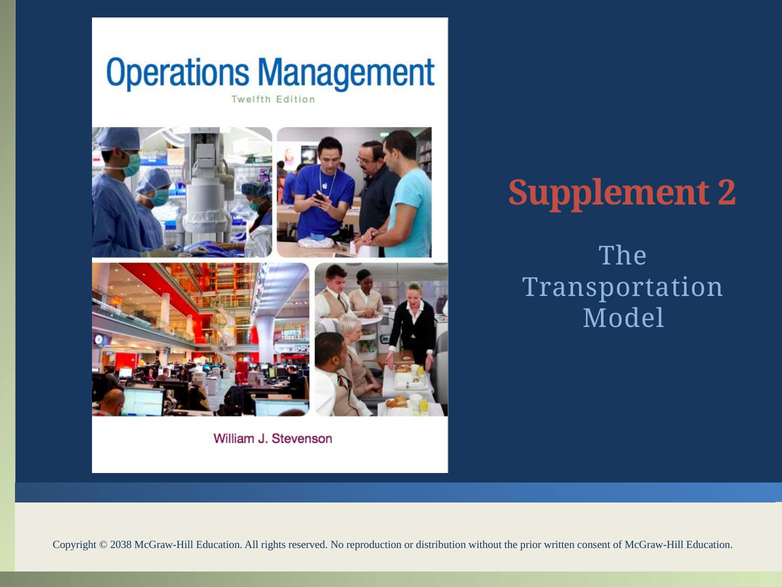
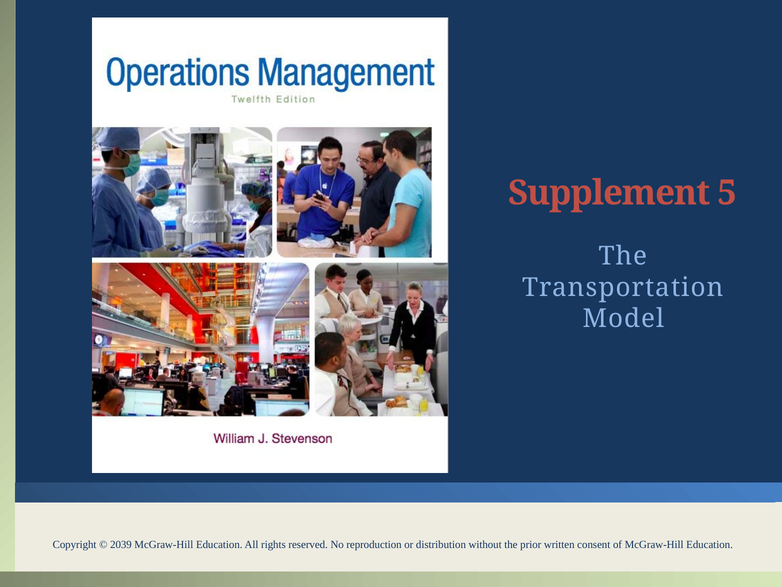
2: 2 -> 5
2038: 2038 -> 2039
